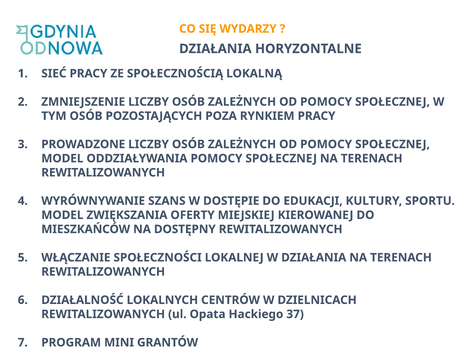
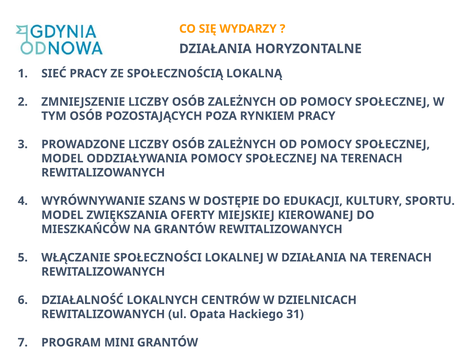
NA DOSTĘPNY: DOSTĘPNY -> GRANTÓW
37: 37 -> 31
